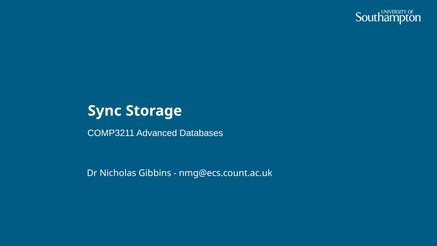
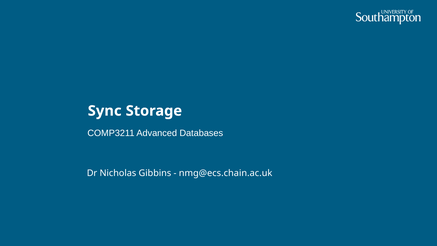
nmg@ecs.count.ac.uk: nmg@ecs.count.ac.uk -> nmg@ecs.chain.ac.uk
